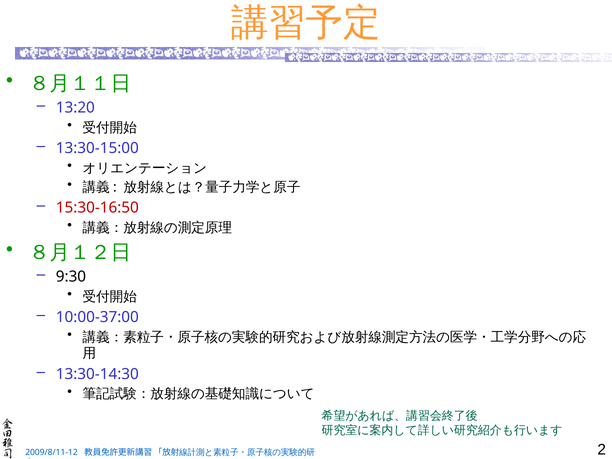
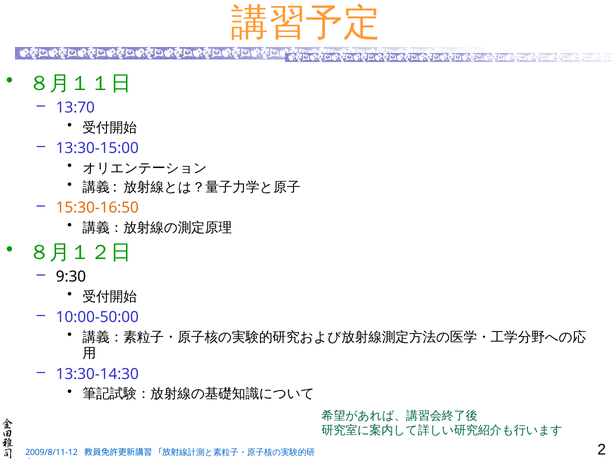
13:20: 13:20 -> 13:70
15:30-16:50 colour: red -> orange
10:00-37:00: 10:00-37:00 -> 10:00-50:00
